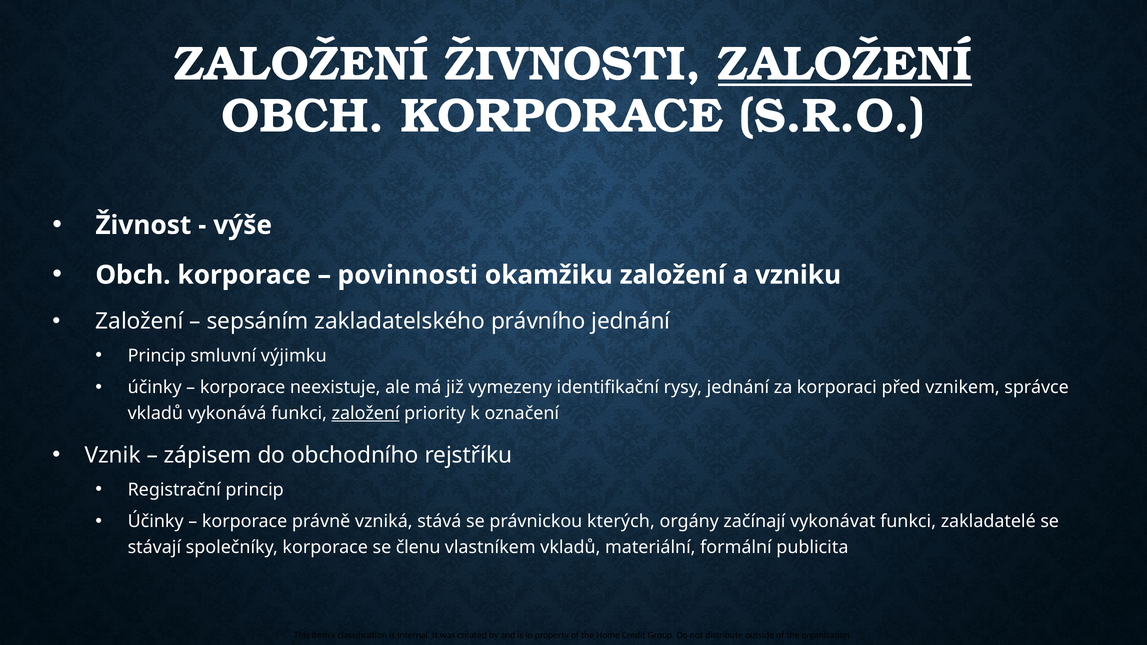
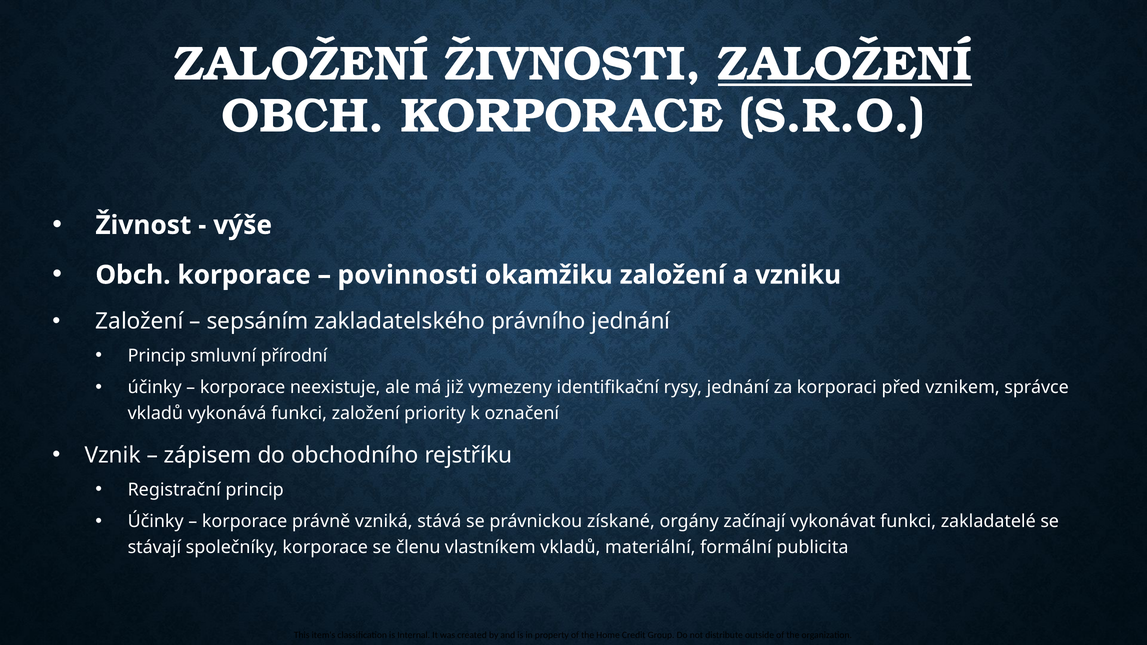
výjimku: výjimku -> přírodní
založení at (366, 413) underline: present -> none
kterých: kterých -> získané
